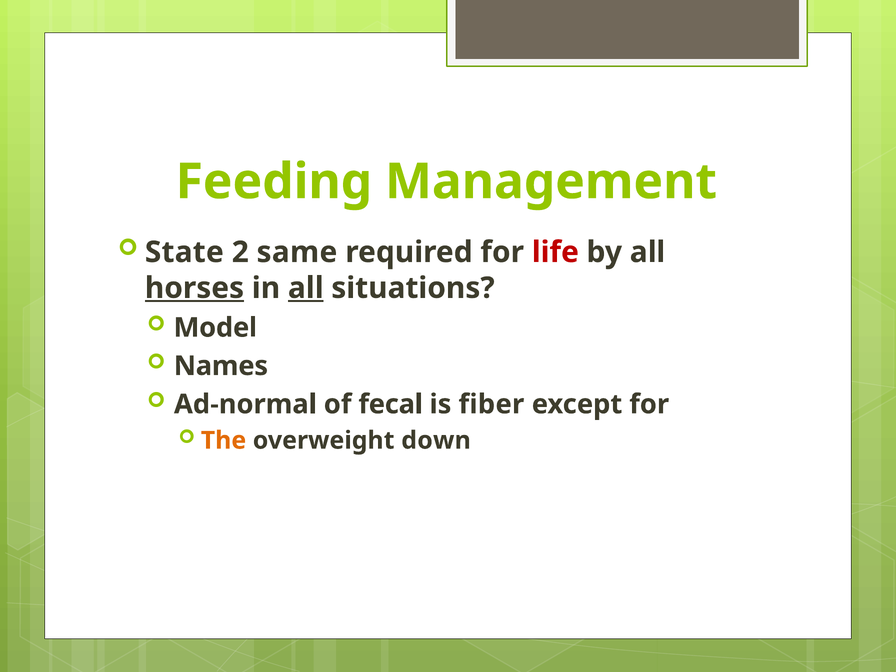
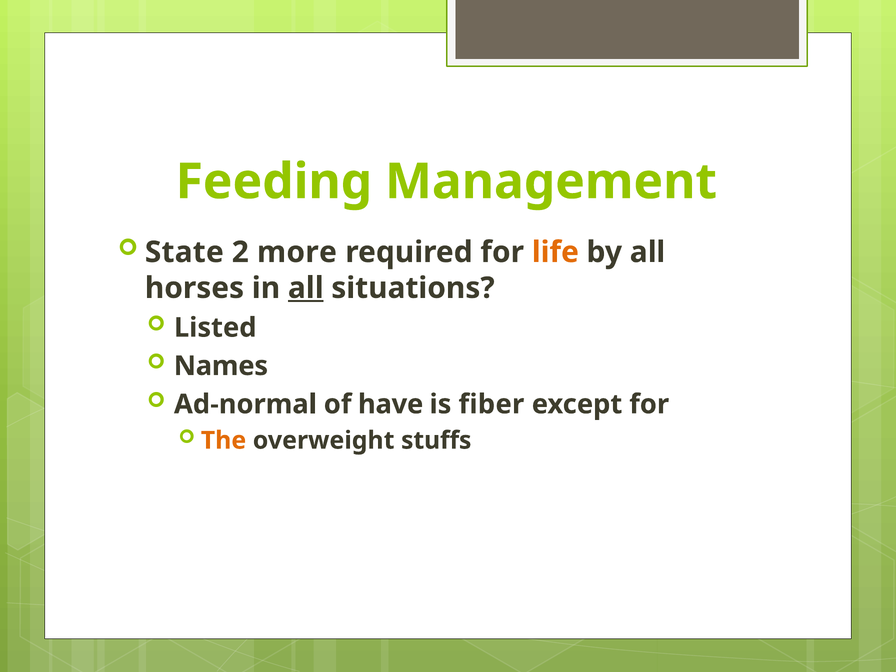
same: same -> more
life colour: red -> orange
horses underline: present -> none
Model: Model -> Listed
fecal: fecal -> have
down: down -> stuffs
